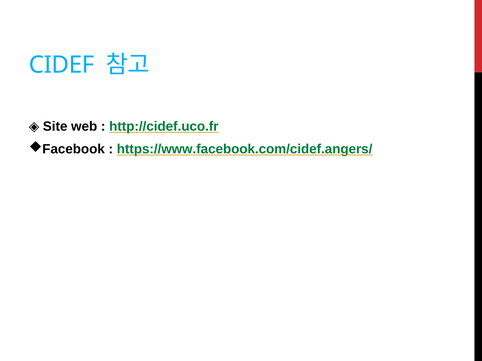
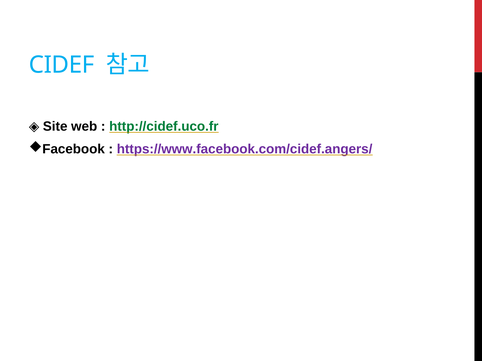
https://www.facebook.com/cidef.angers/ colour: green -> purple
